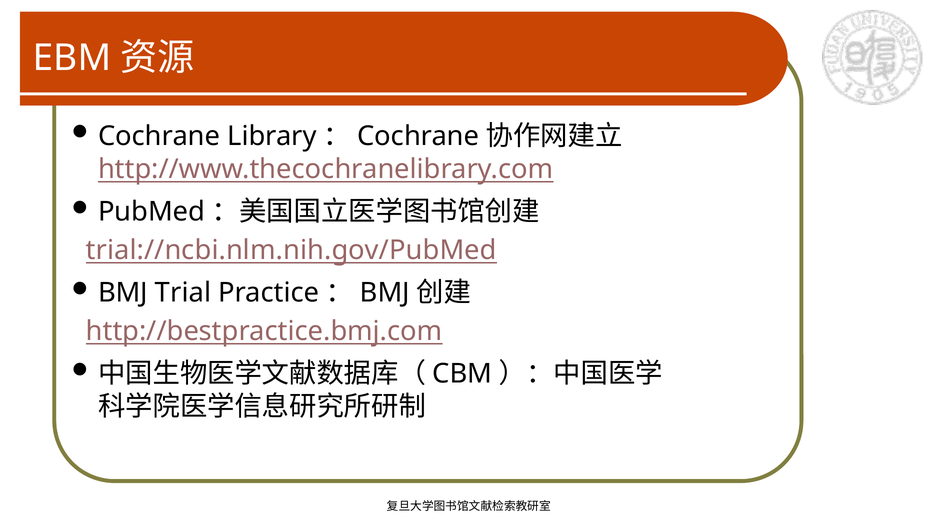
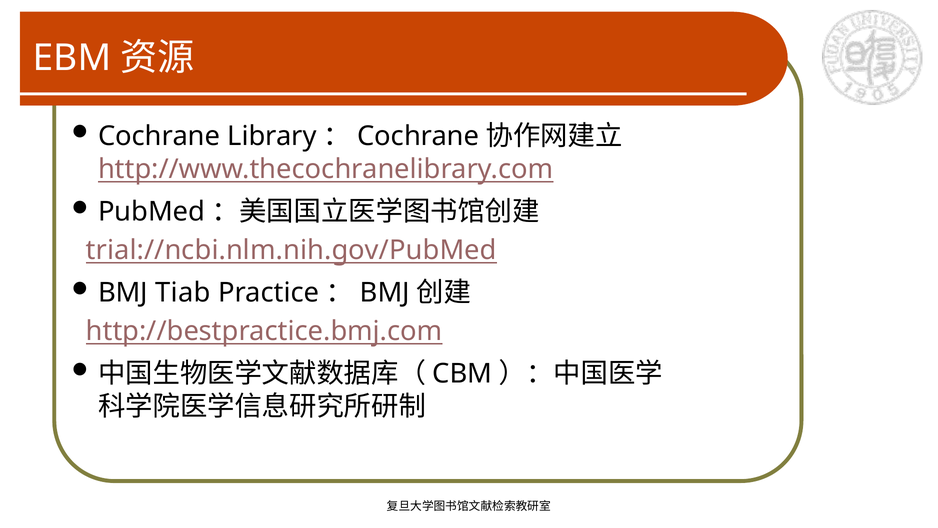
Trial: Trial -> Tiab
